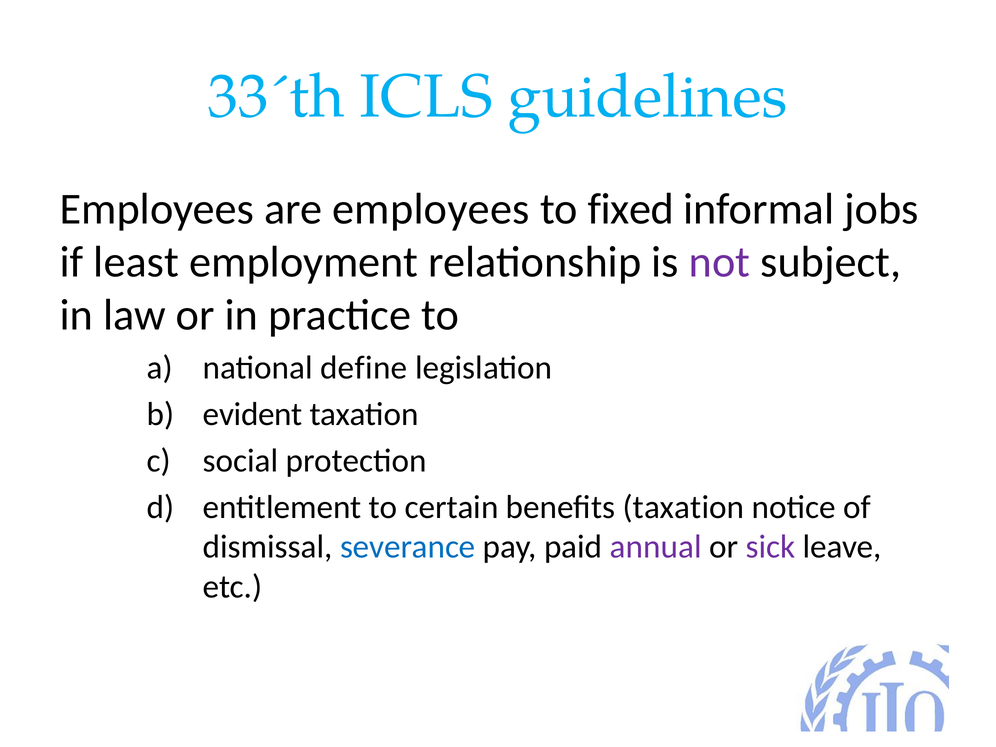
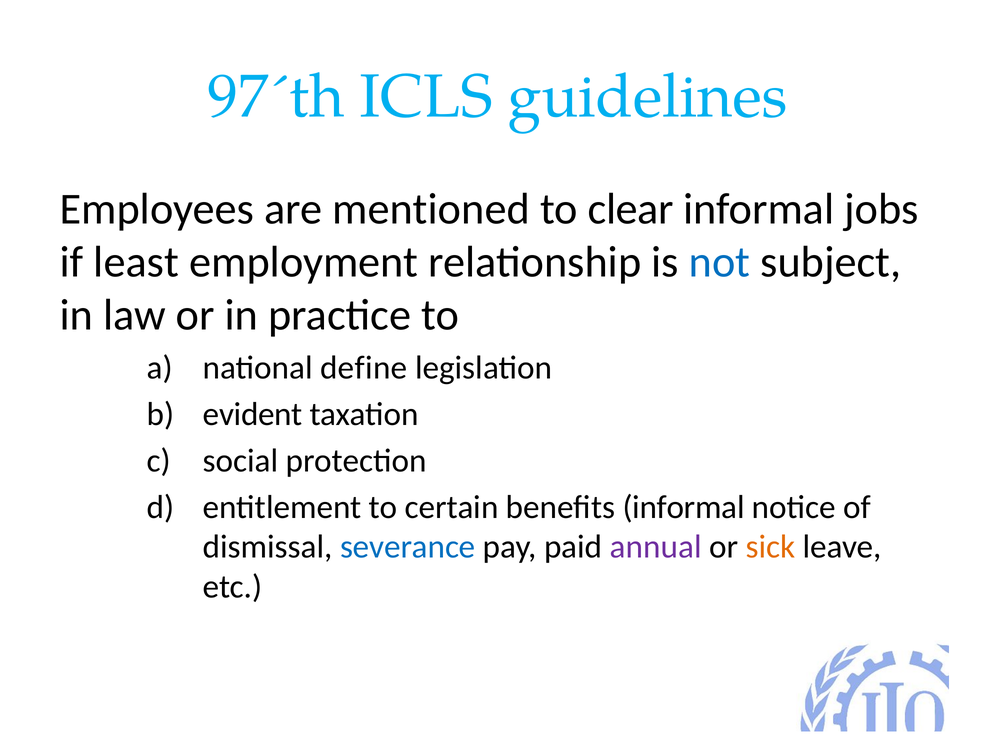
33´th: 33´th -> 97´th
are employees: employees -> mentioned
fixed: fixed -> clear
not colour: purple -> blue
benefits taxation: taxation -> informal
sick colour: purple -> orange
